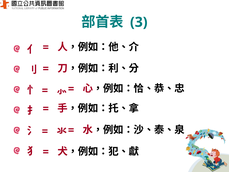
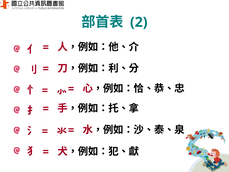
3: 3 -> 2
